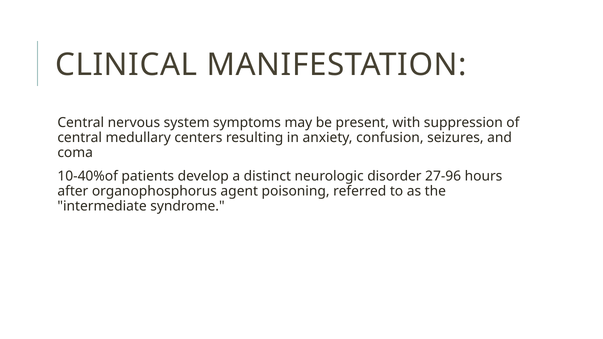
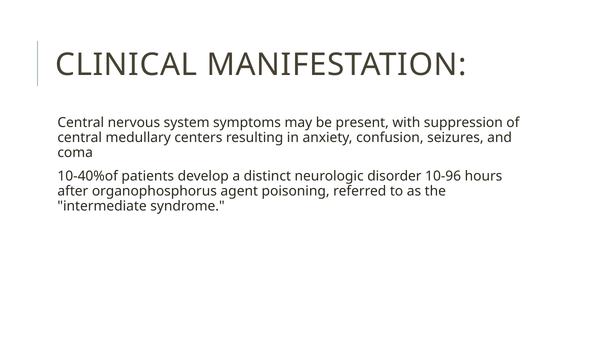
27-96: 27-96 -> 10-96
